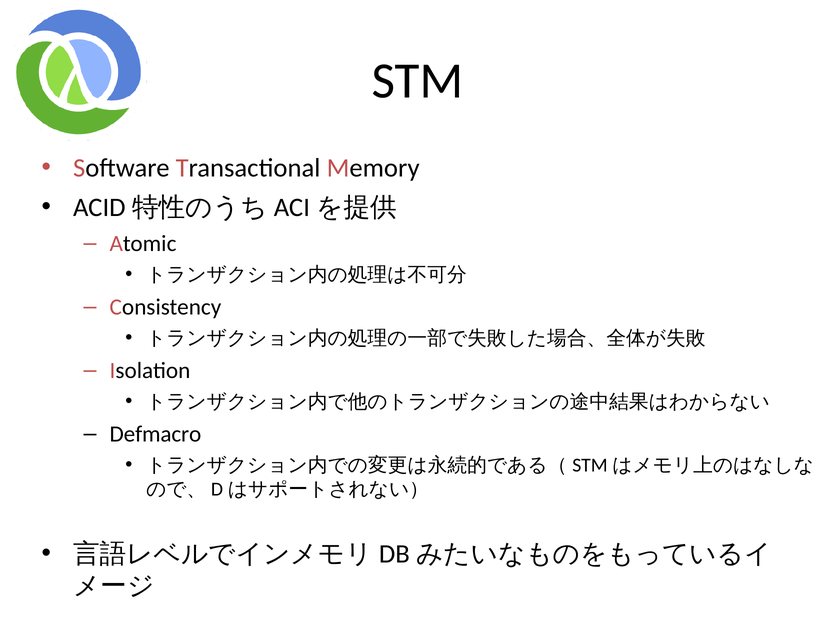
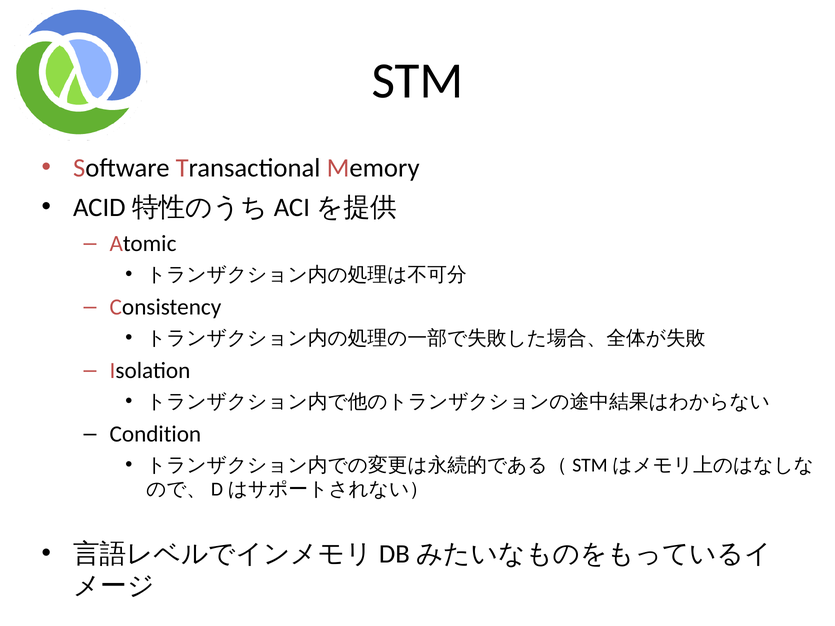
Defmacro: Defmacro -> Condition
